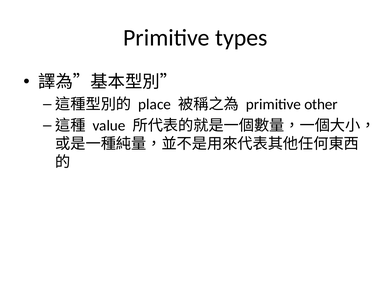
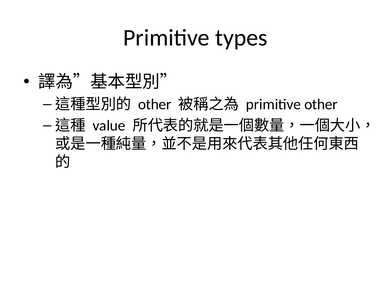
place at (155, 104): place -> other
